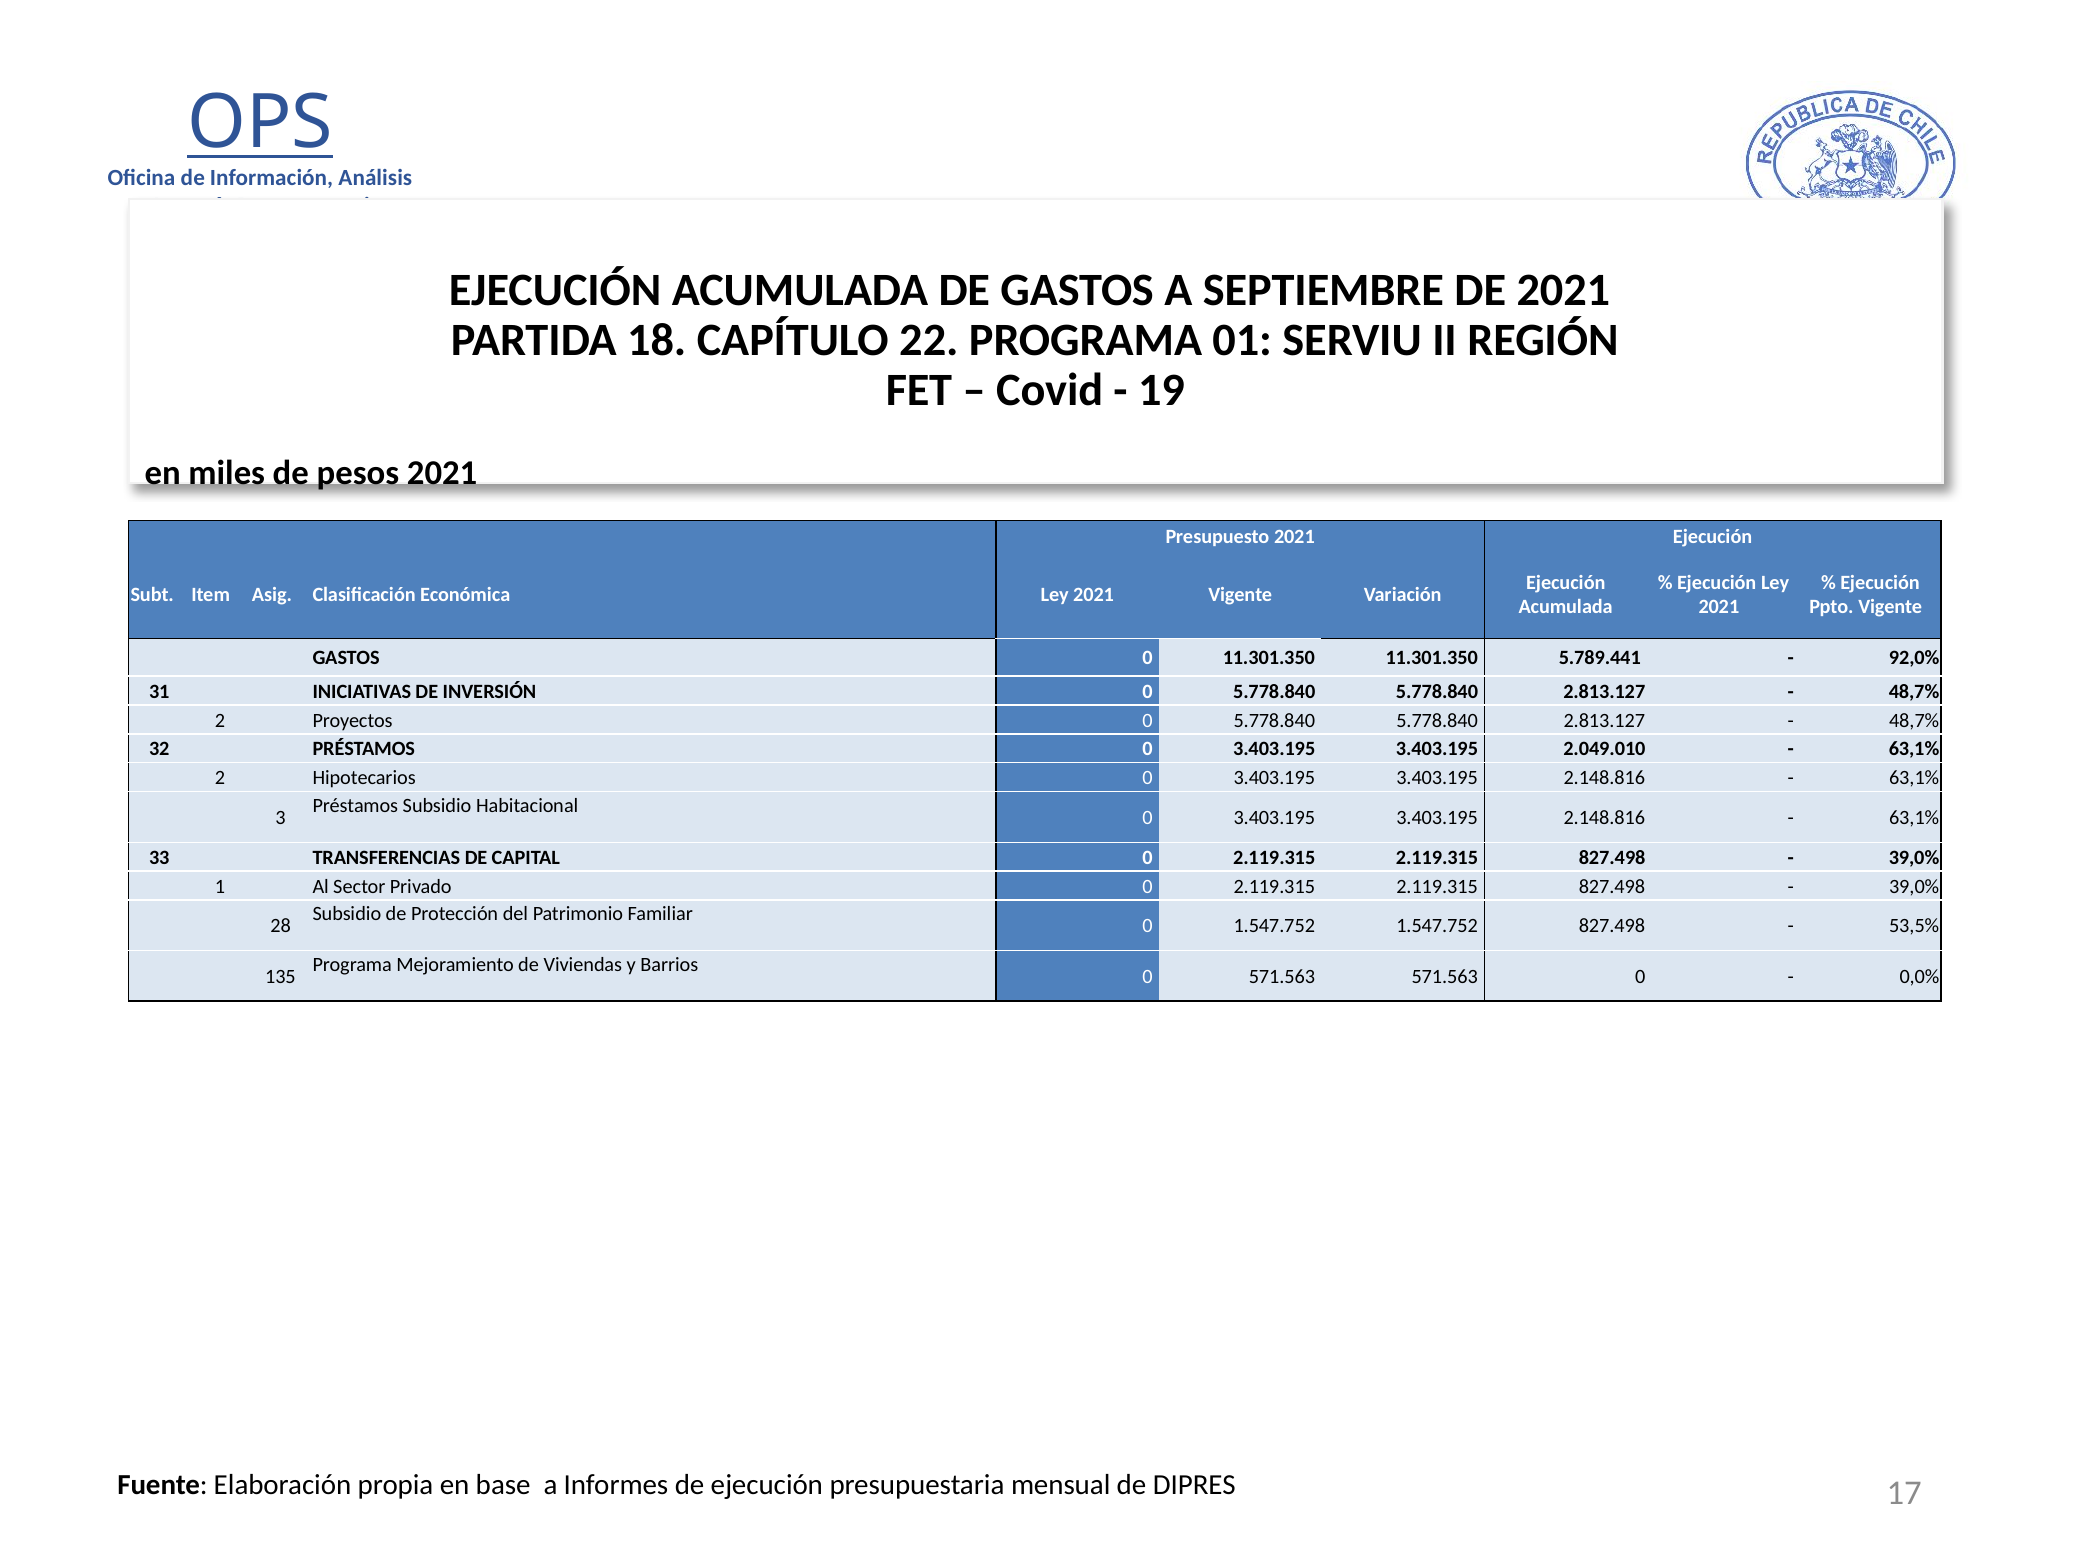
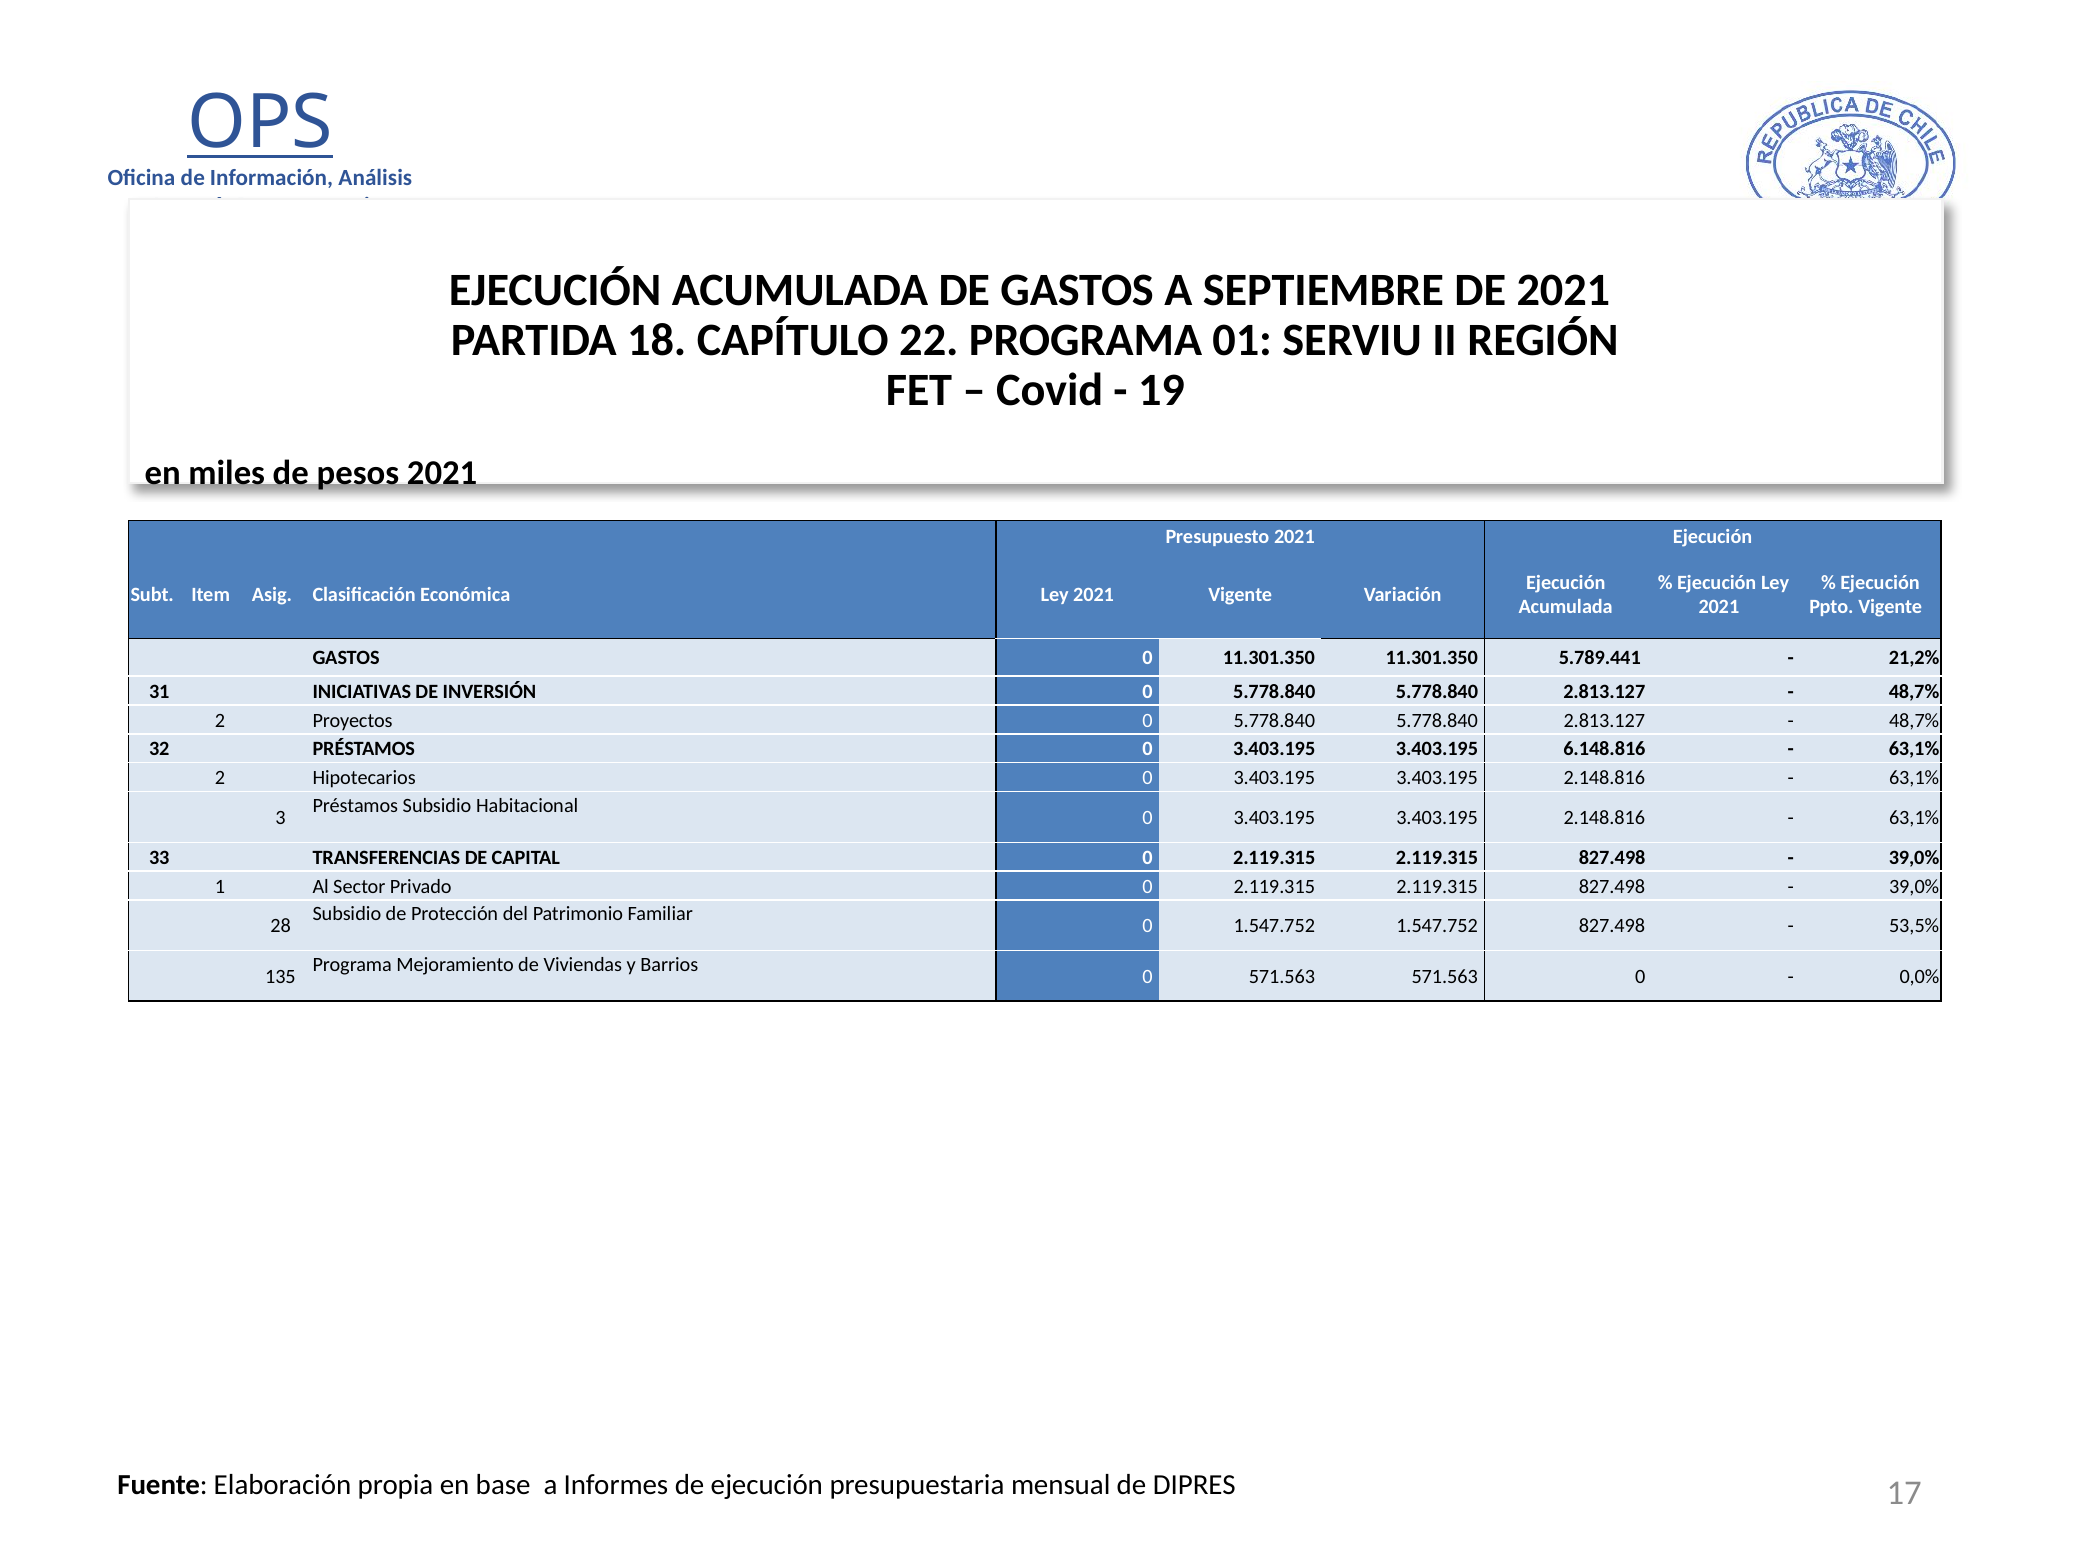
92,0%: 92,0% -> 21,2%
2.049.010: 2.049.010 -> 6.148.816
